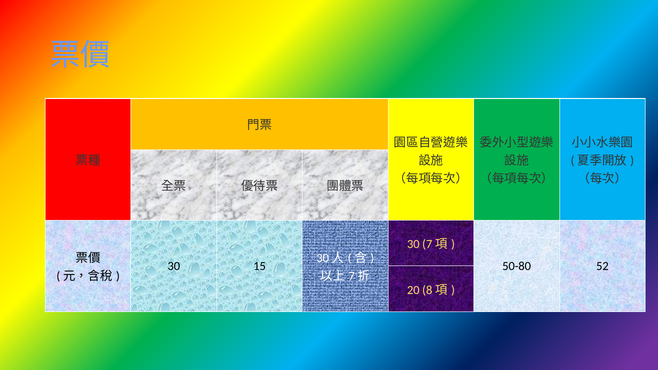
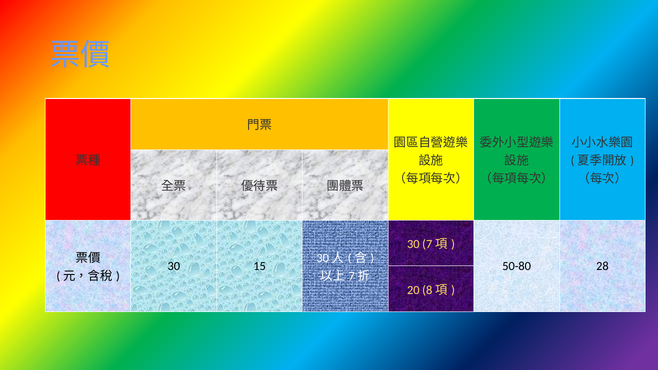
52: 52 -> 28
